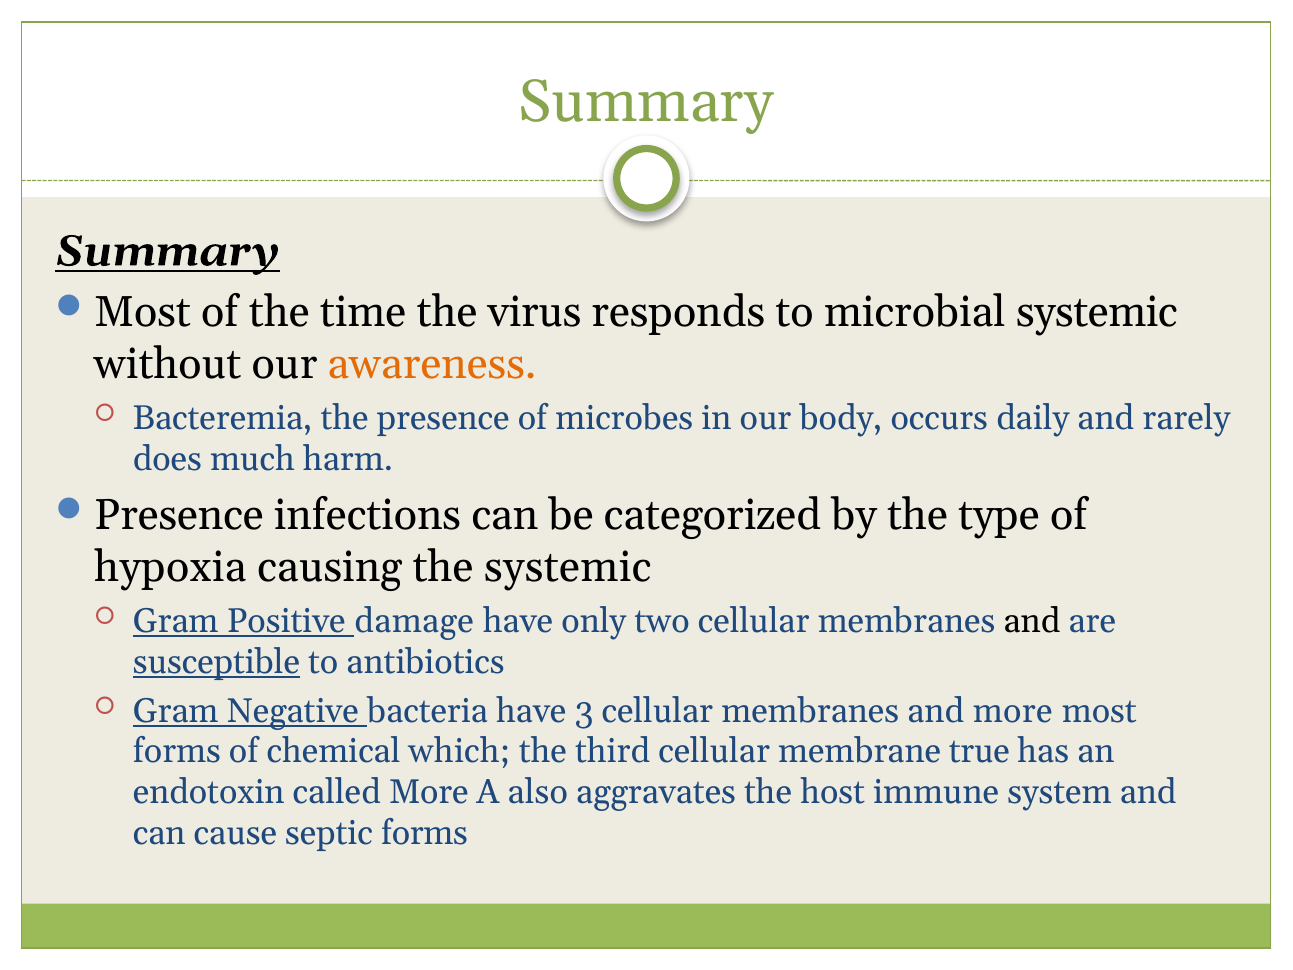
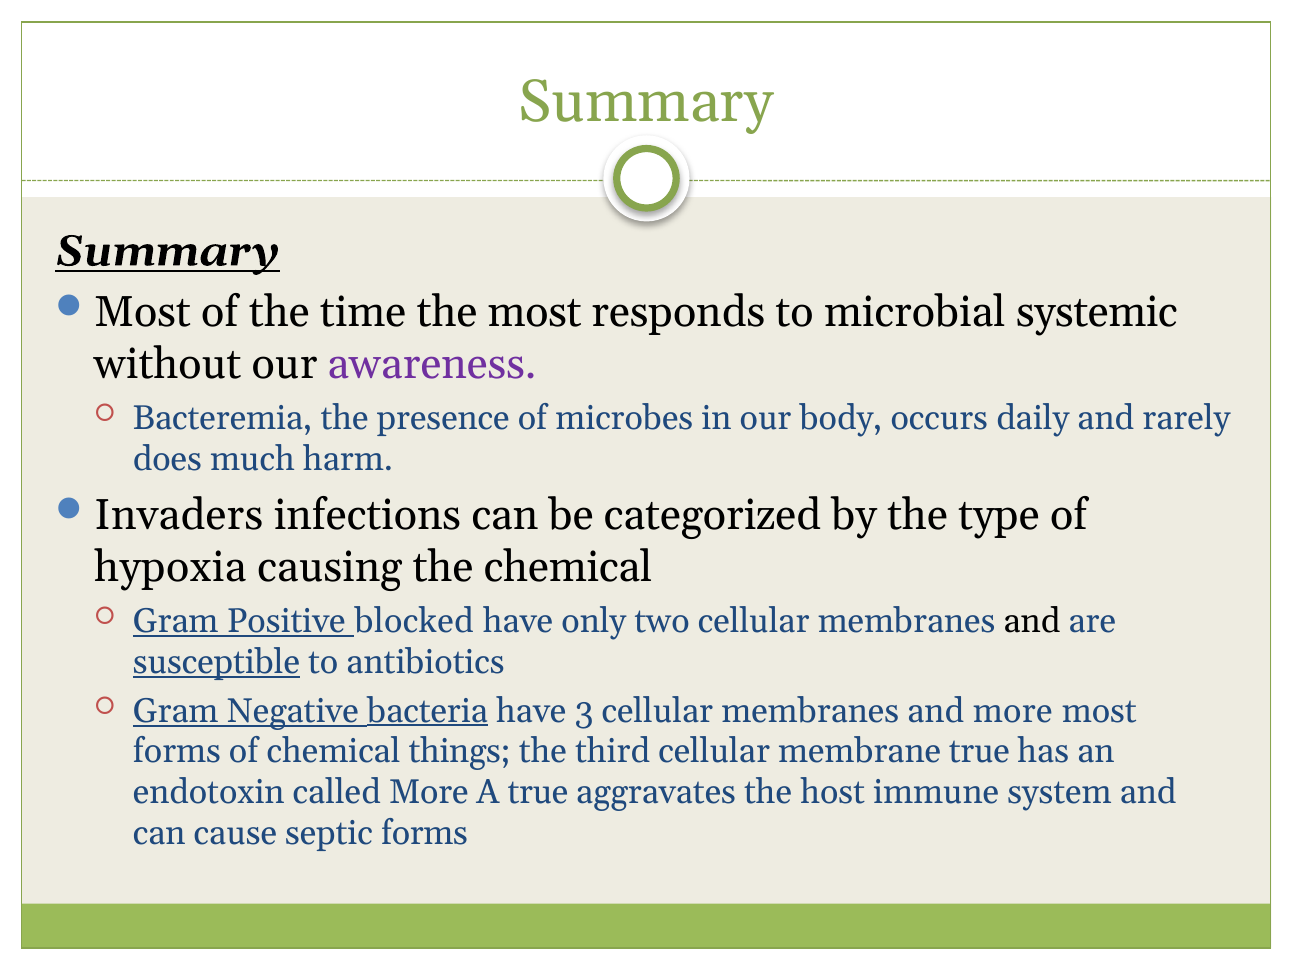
the virus: virus -> most
awareness colour: orange -> purple
Presence at (179, 516): Presence -> Invaders
the systemic: systemic -> chemical
damage: damage -> blocked
bacteria underline: none -> present
which: which -> things
A also: also -> true
